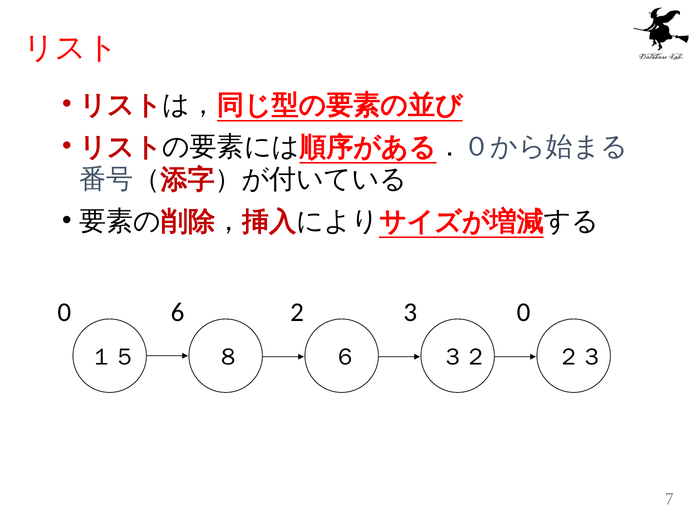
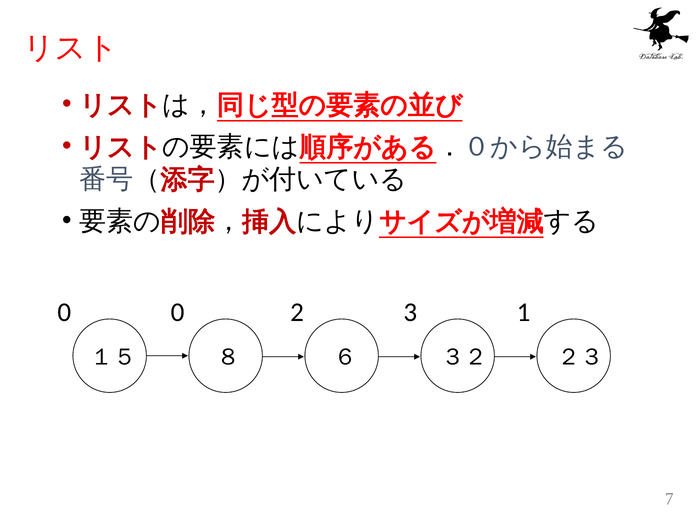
0 6: 6 -> 0
3 0: 0 -> 1
